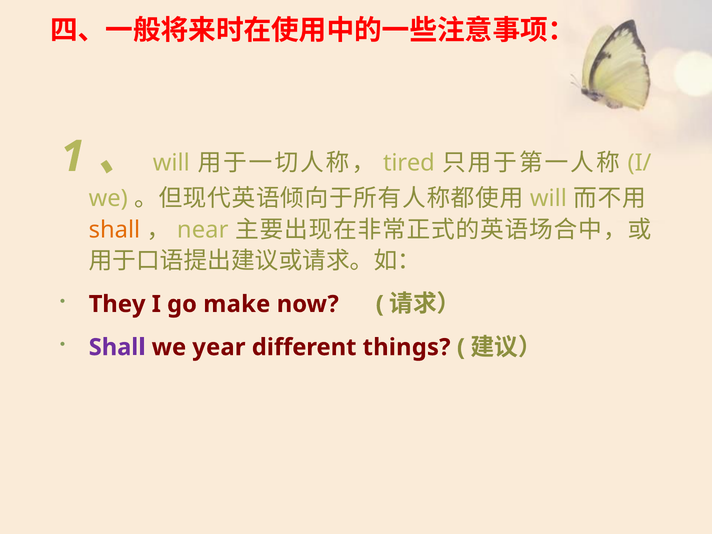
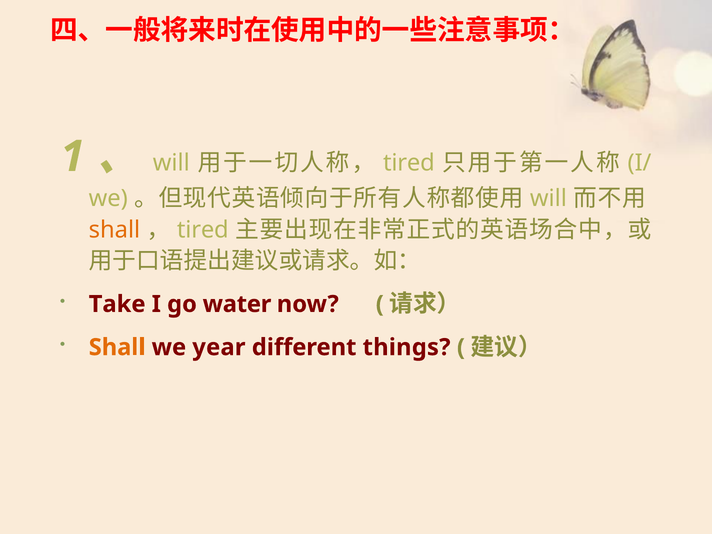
near at (203, 230): near -> tired
They: They -> Take
make: make -> water
Shall at (117, 347) colour: purple -> orange
